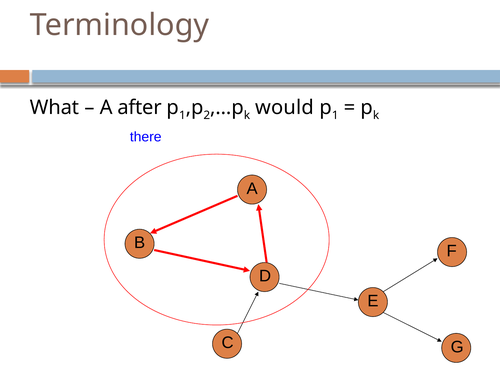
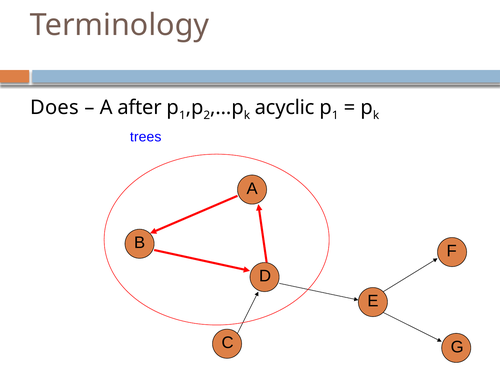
What: What -> Does
would: would -> acyclic
there: there -> trees
